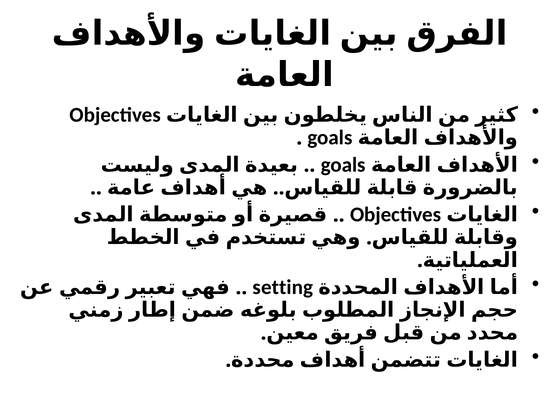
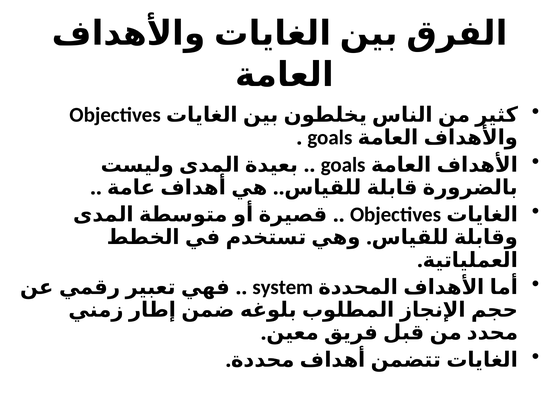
setting: setting -> system
